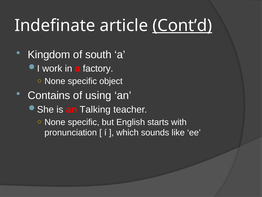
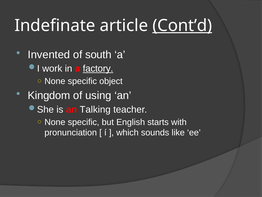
Kingdom: Kingdom -> Invented
factory underline: none -> present
Contains: Contains -> Kingdom
